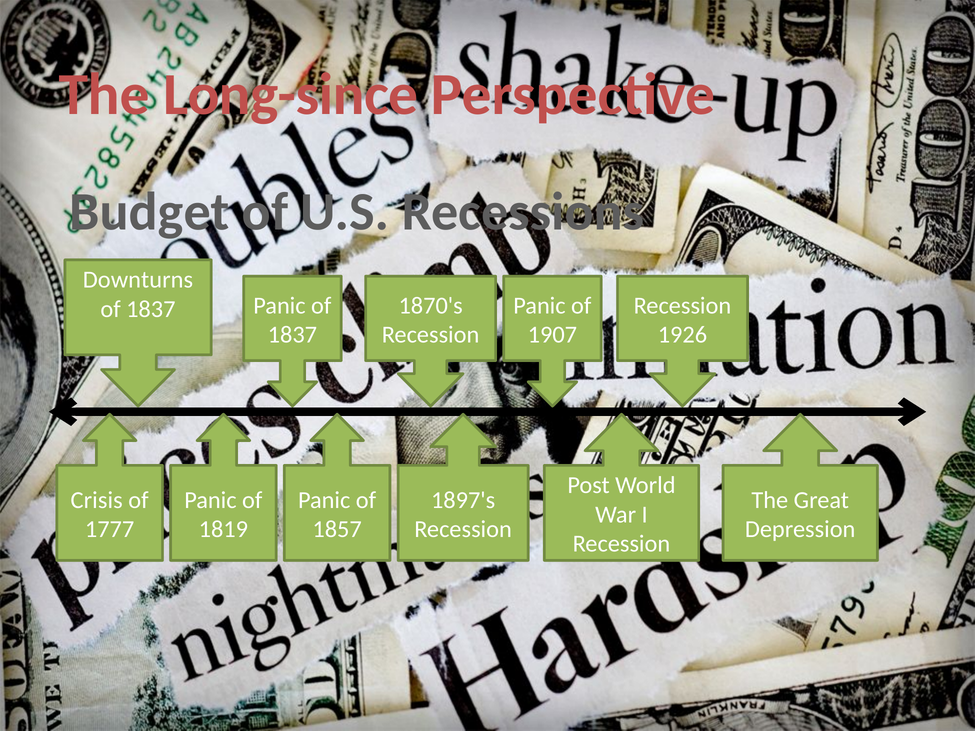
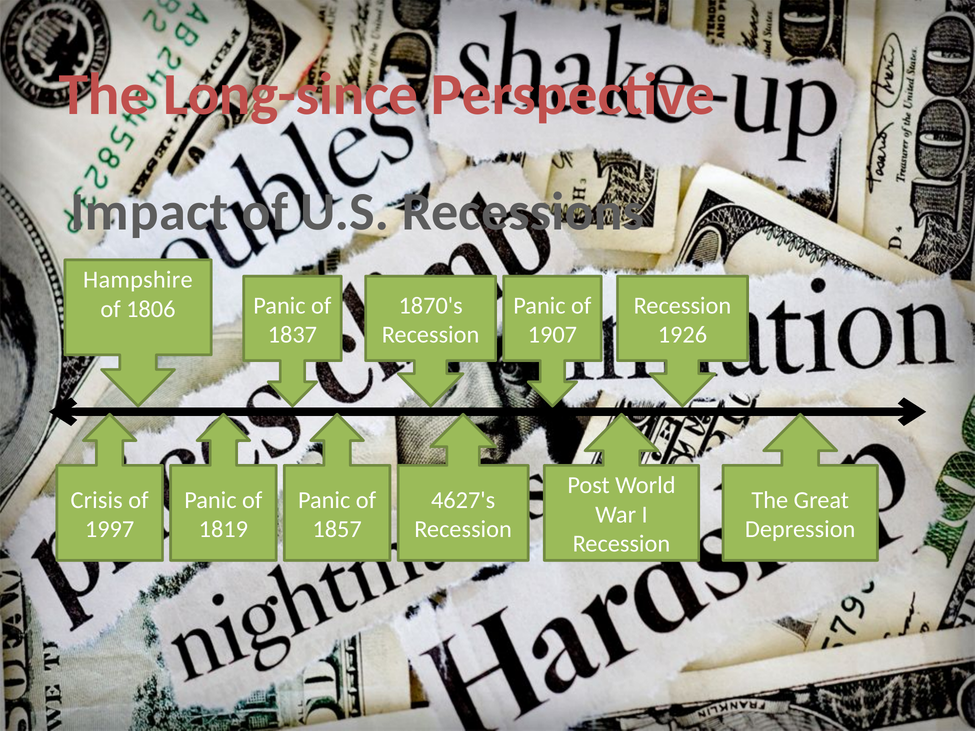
Budget: Budget -> Impact
Downturns: Downturns -> Hampshire
1837 at (151, 309): 1837 -> 1806
1897's: 1897's -> 4627's
1777: 1777 -> 1997
